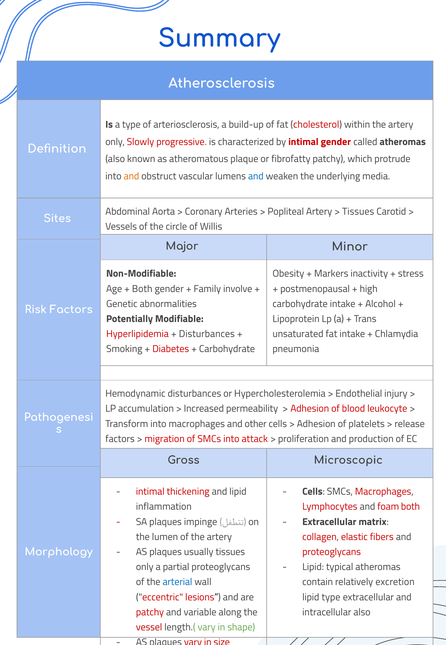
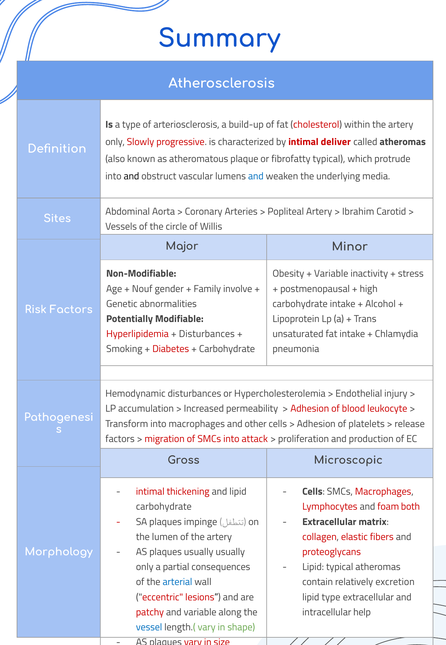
intimal gender: gender -> deliver
fibrofatty patchy: patchy -> typical
and at (131, 176) colour: orange -> black
Tissues at (358, 211): Tissues -> Ibrahim
Markers at (331, 273): Markers -> Variable
Both at (142, 288): Both -> Nouf
inflammation at (164, 506): inflammation -> carbohydrate
usually tissues: tissues -> usually
partial proteoglycans: proteoglycans -> consequences
intracellular also: also -> help
vessel colour: red -> blue
